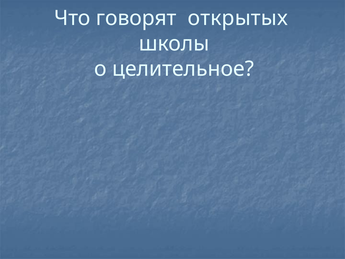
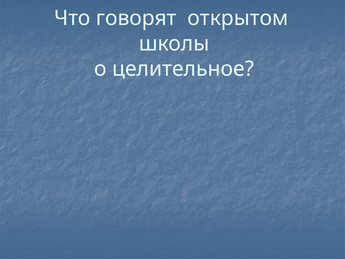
открытых: открытых -> открытом
